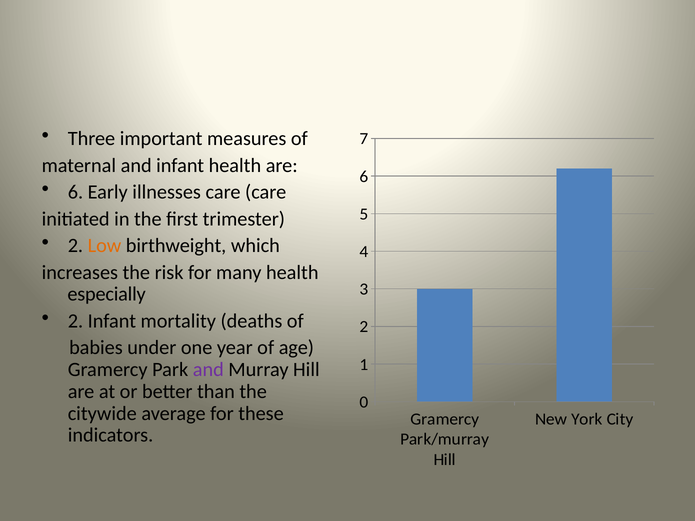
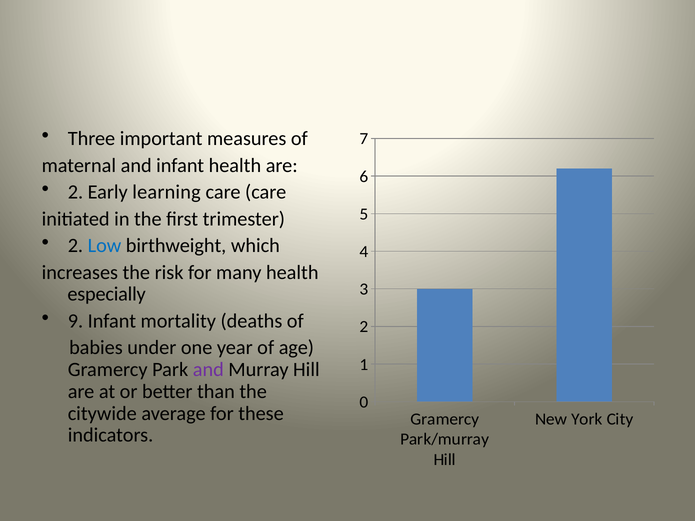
6 at (75, 192): 6 -> 2
illnesses: illnesses -> learning
Low colour: orange -> blue
2 at (75, 321): 2 -> 9
